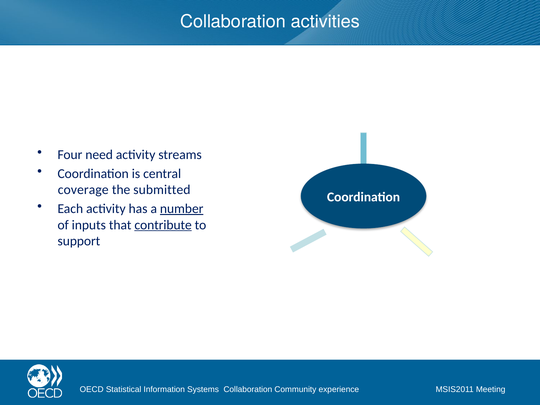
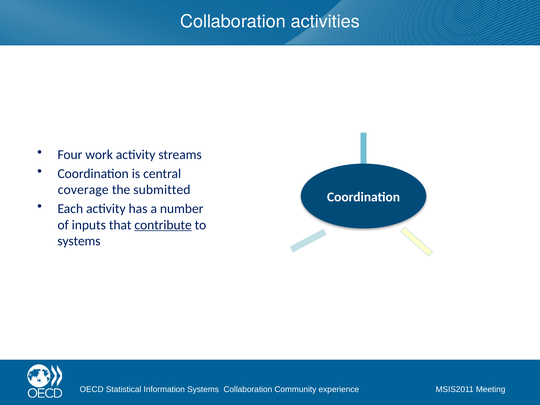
need: need -> work
number underline: present -> none
support at (79, 241): support -> systems
